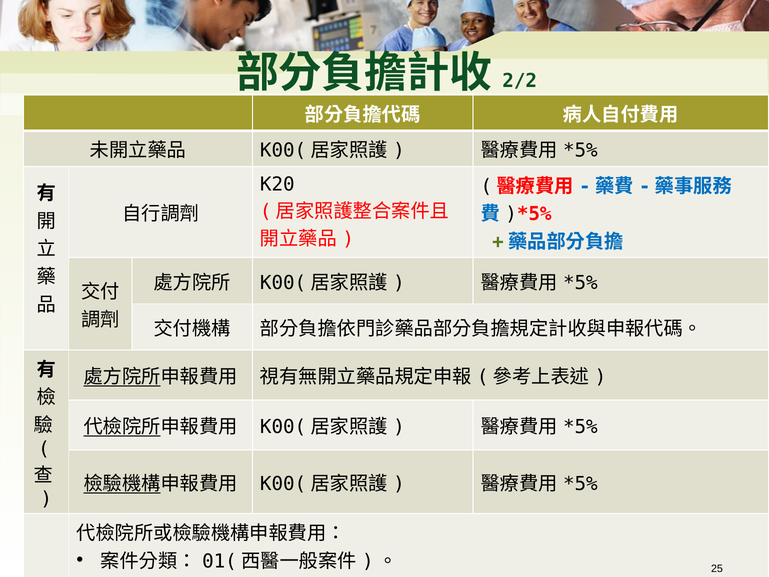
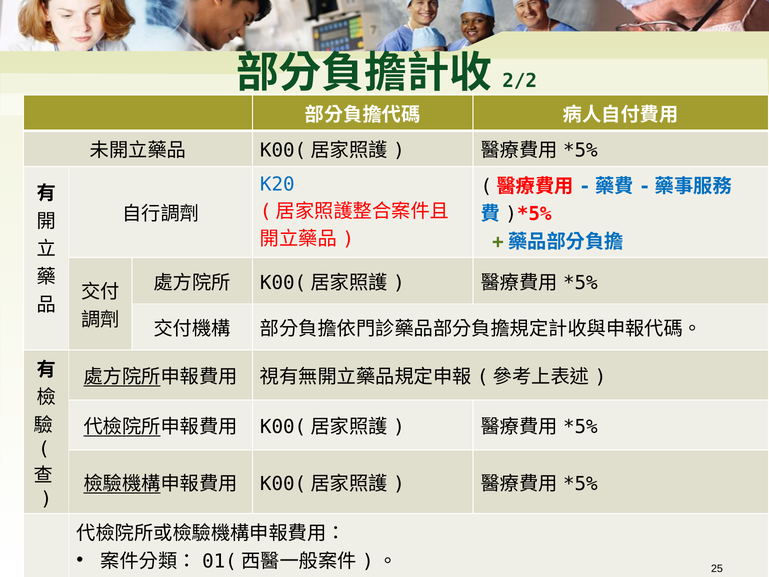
K20 colour: black -> blue
